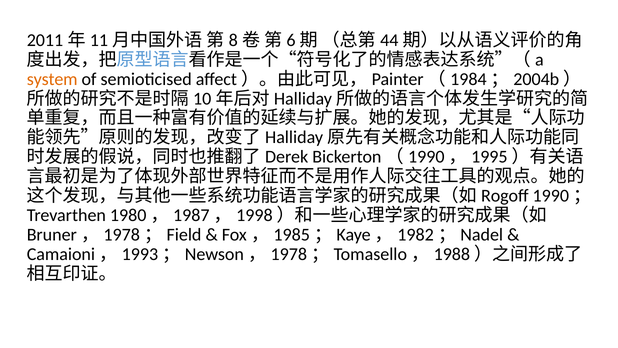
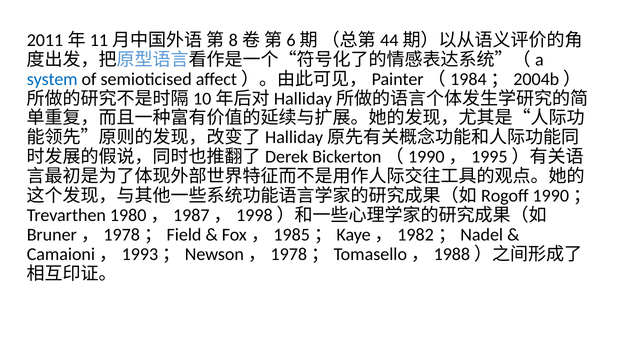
system colour: orange -> blue
